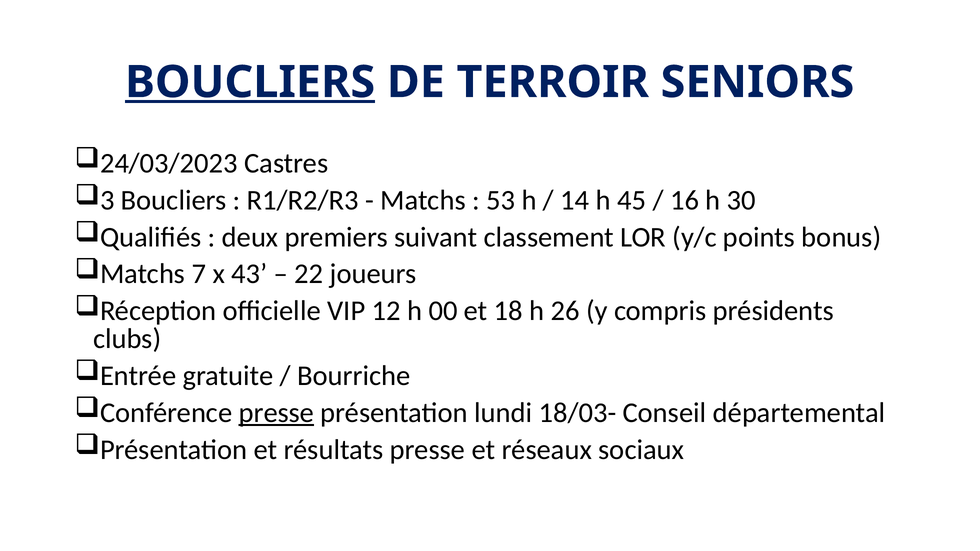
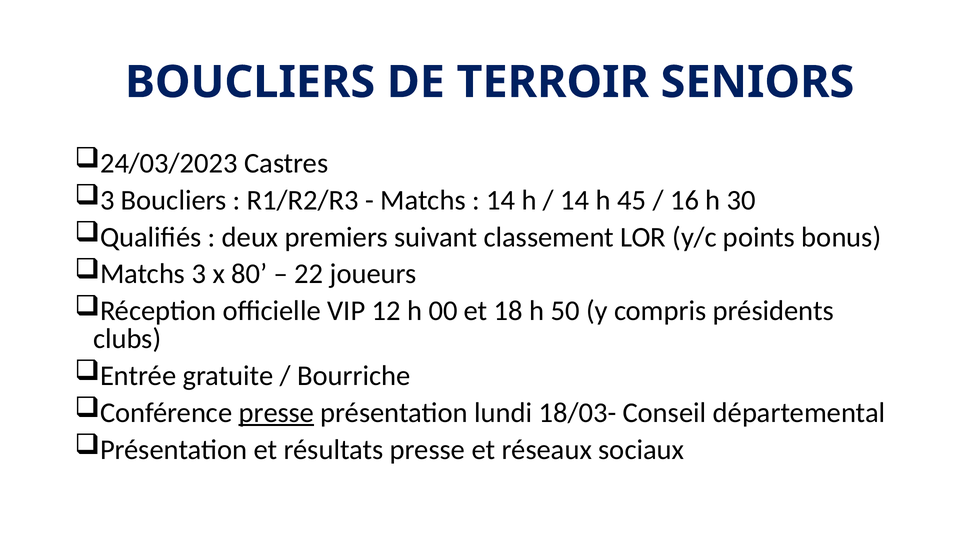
BOUCLIERS at (250, 82) underline: present -> none
53 at (501, 200): 53 -> 14
Matchs 7: 7 -> 3
43: 43 -> 80
26: 26 -> 50
